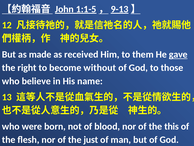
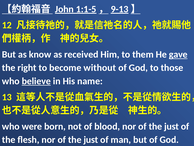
made: made -> know
believe underline: none -> present
this at (172, 126): this -> just
